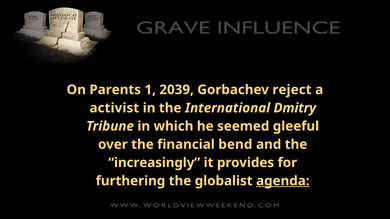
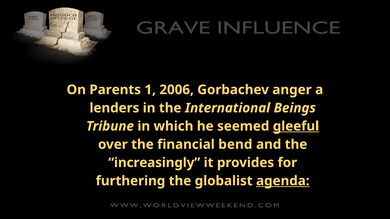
2039: 2039 -> 2006
reject: reject -> anger
activist: activist -> lenders
Dmitry: Dmitry -> Beings
gleeful underline: none -> present
